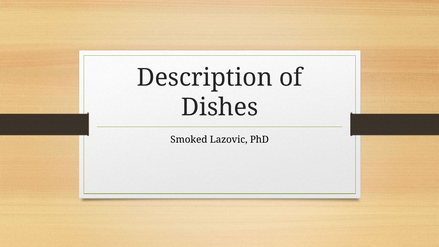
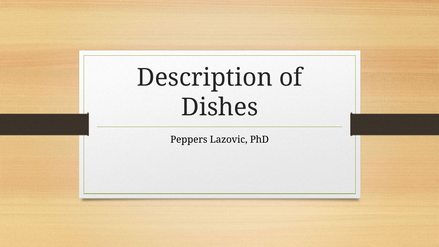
Smoked: Smoked -> Peppers
